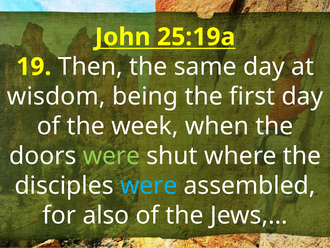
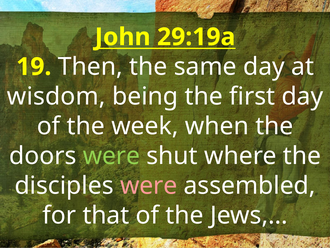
25:19a: 25:19a -> 29:19a
were at (149, 185) colour: light blue -> pink
also: also -> that
